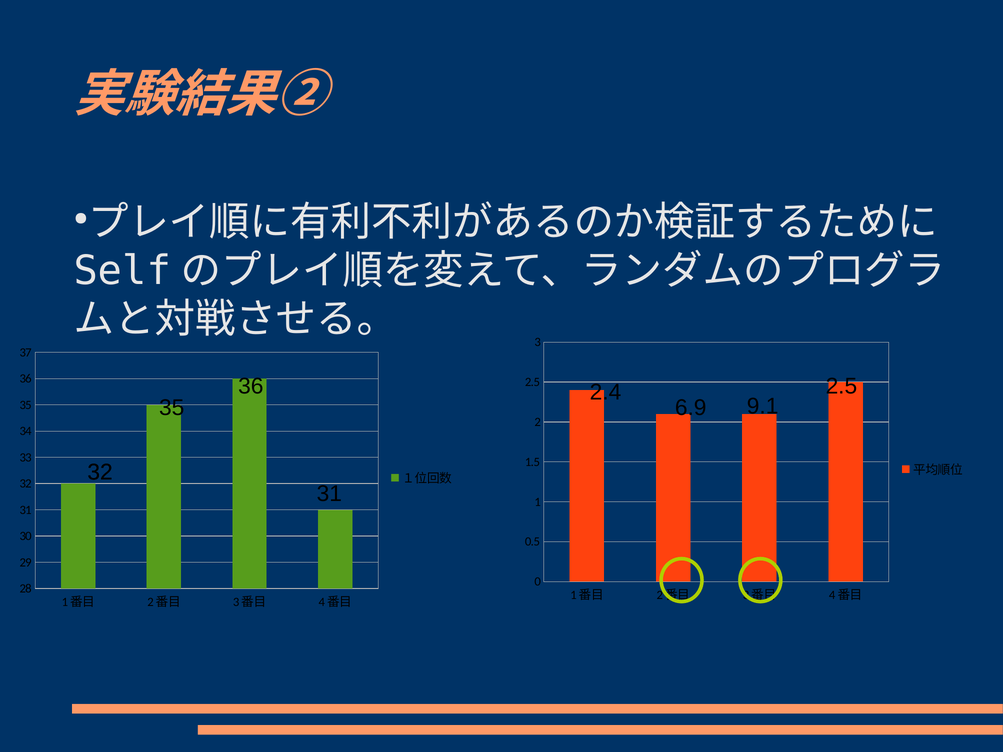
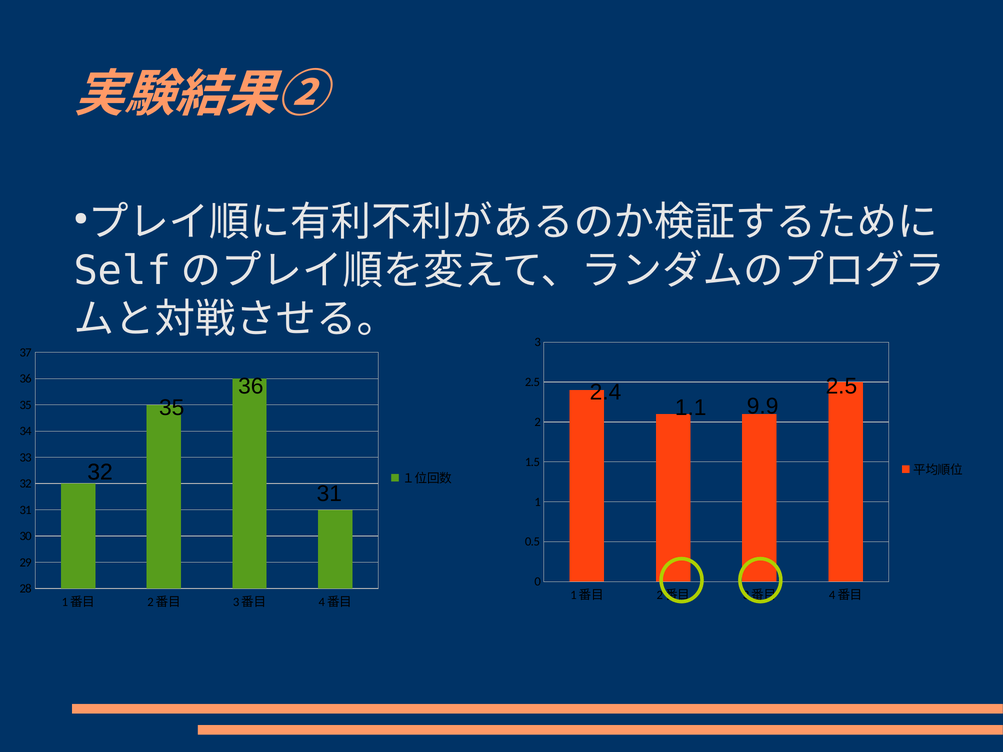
9.1: 9.1 -> 9.9
6.9: 6.9 -> 1.1
